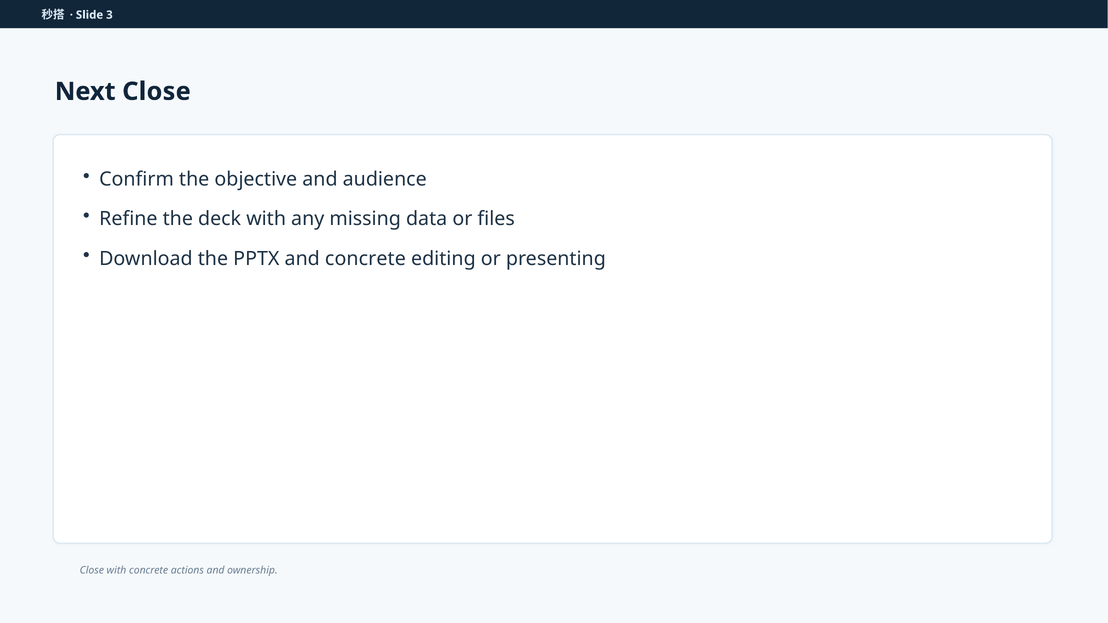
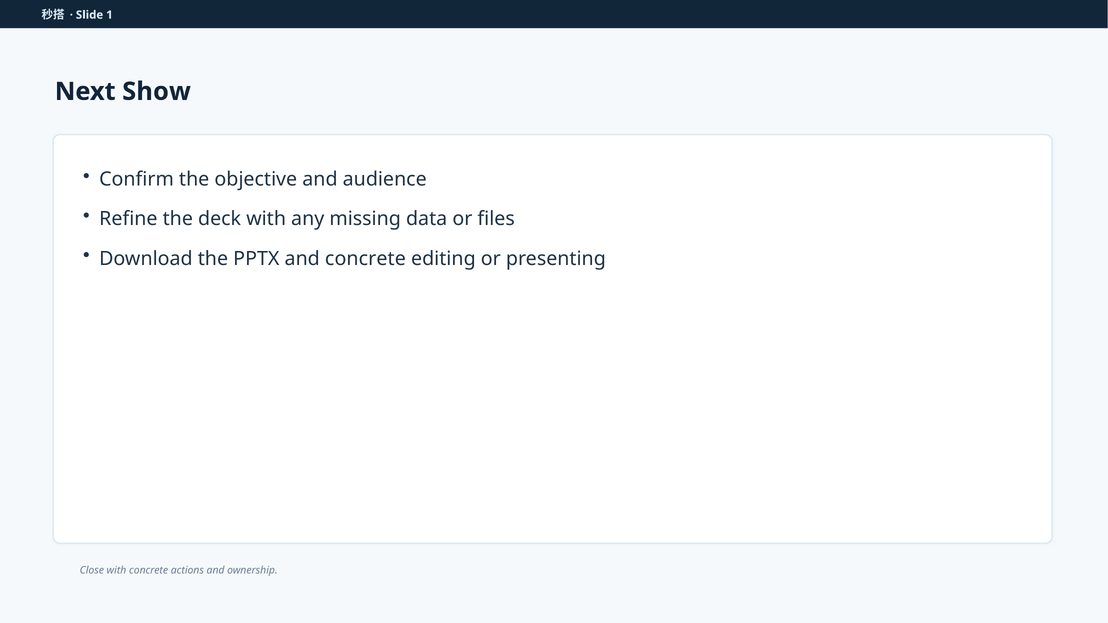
3: 3 -> 1
Next Close: Close -> Show
